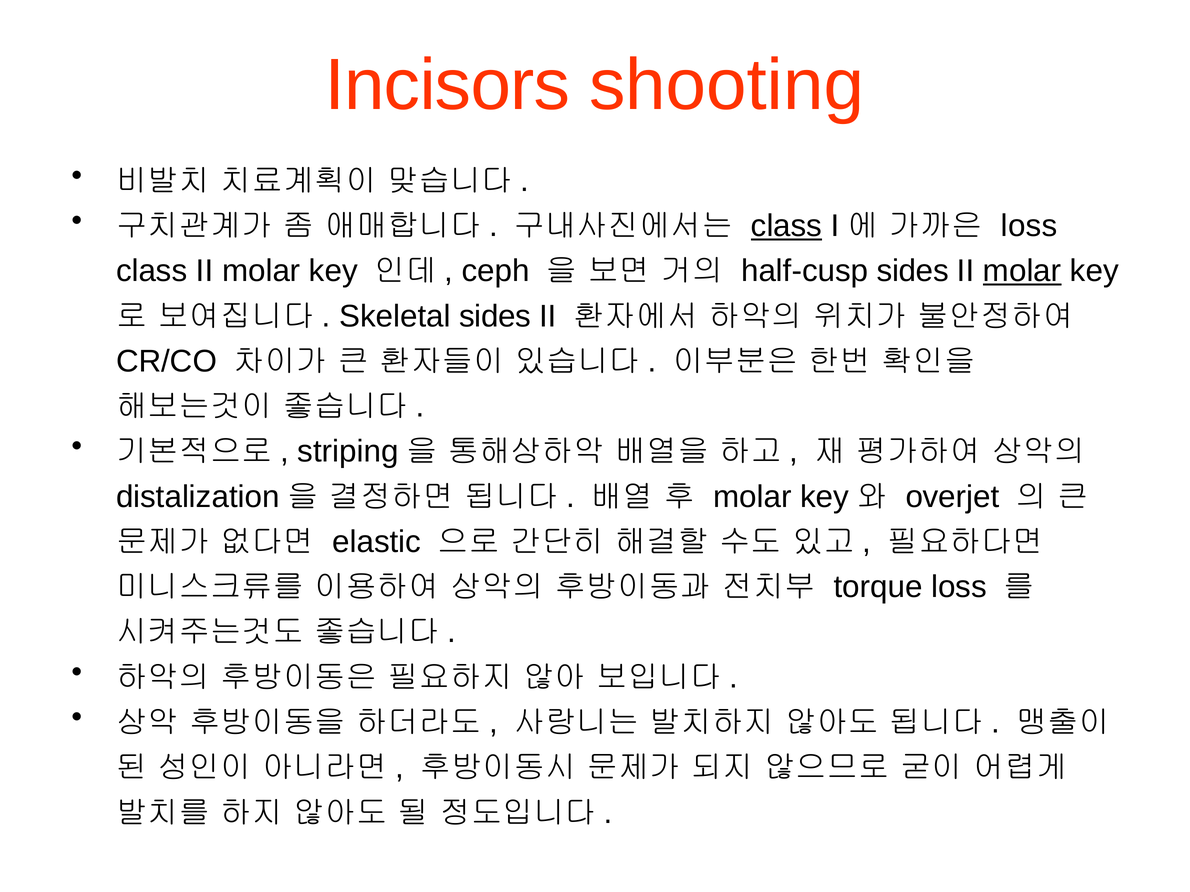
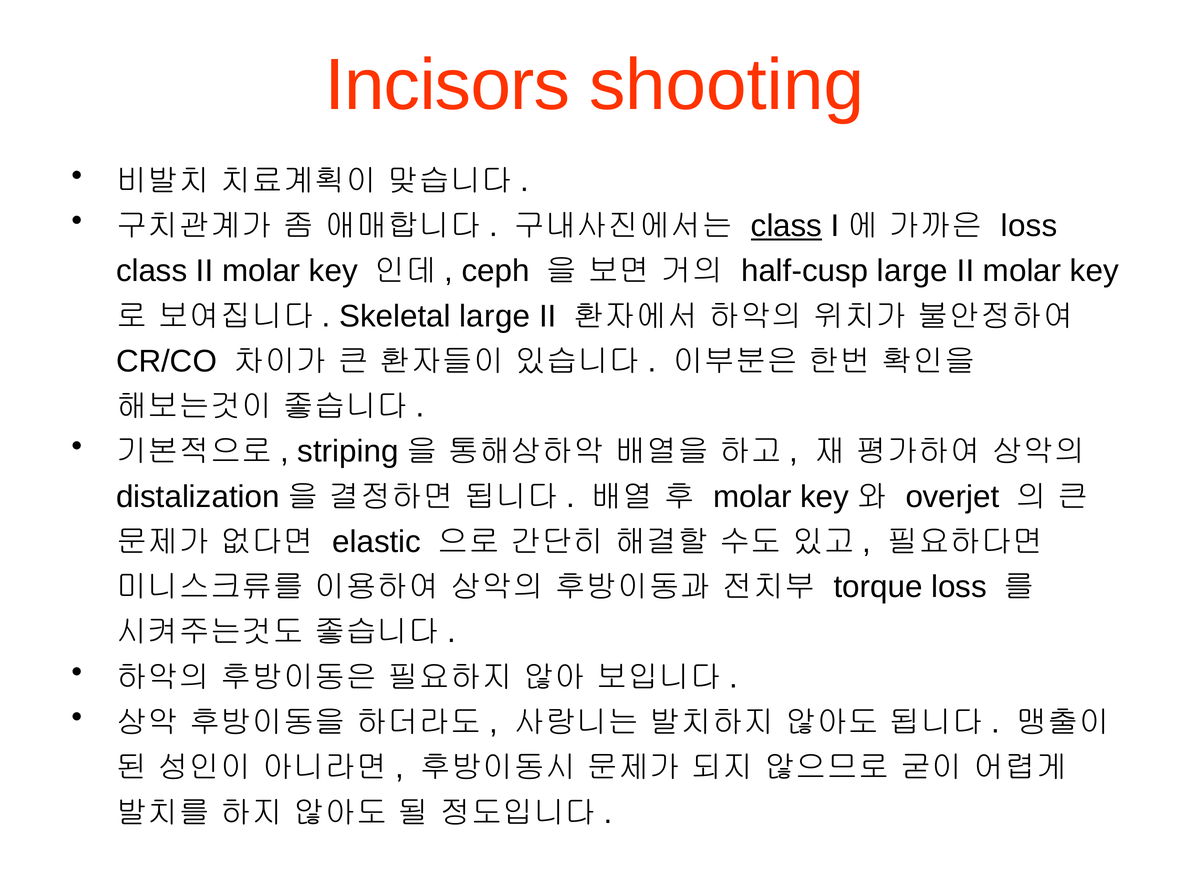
half-cusp sides: sides -> large
molar at (1022, 271) underline: present -> none
Skeletal sides: sides -> large
